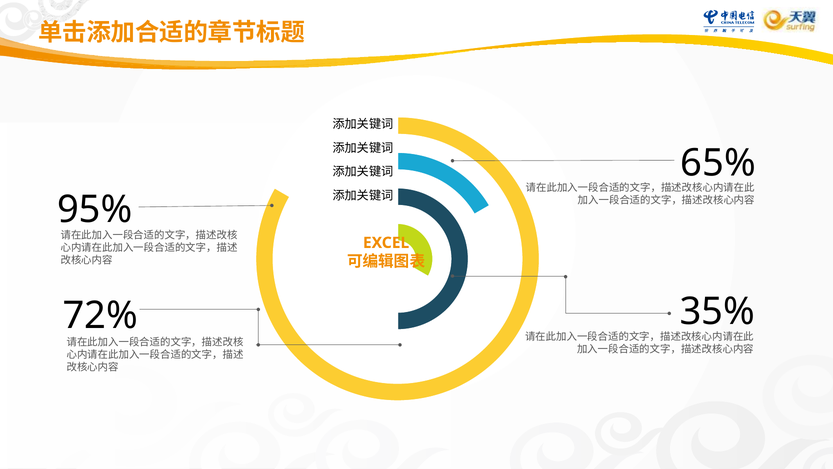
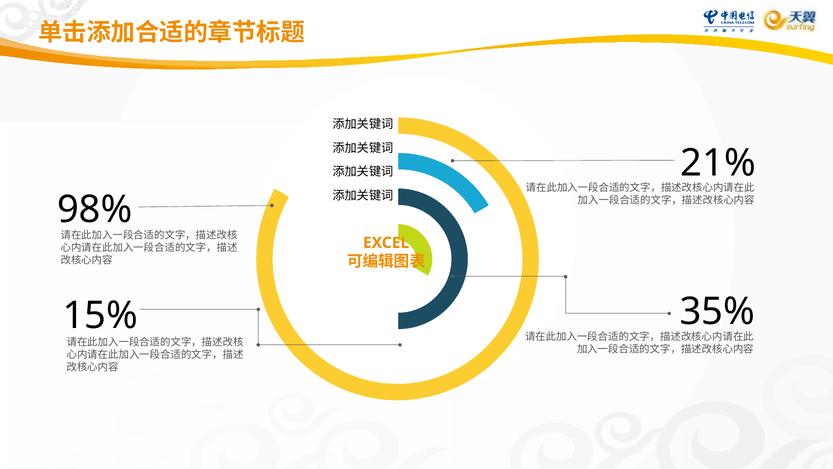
65%: 65% -> 21%
95%: 95% -> 98%
72%: 72% -> 15%
